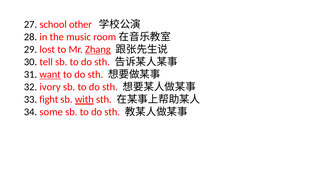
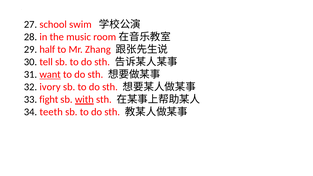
other: other -> swim
lost: lost -> half
Zhang underline: present -> none
some: some -> teeth
